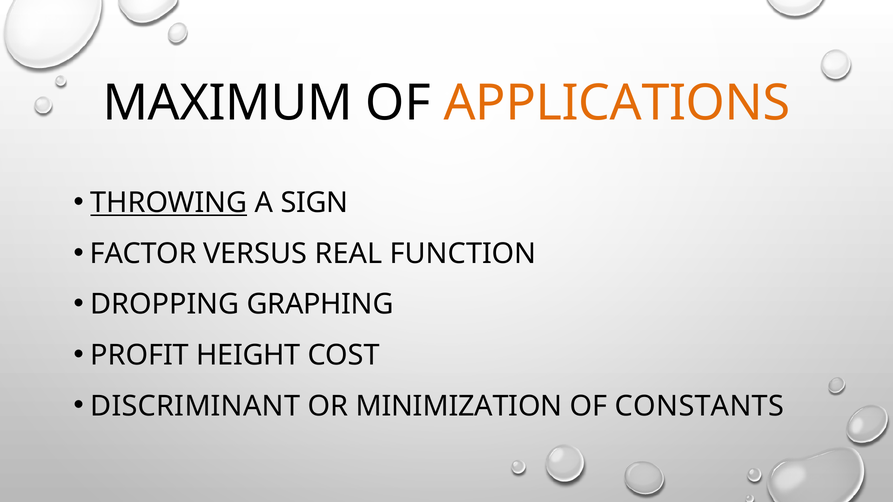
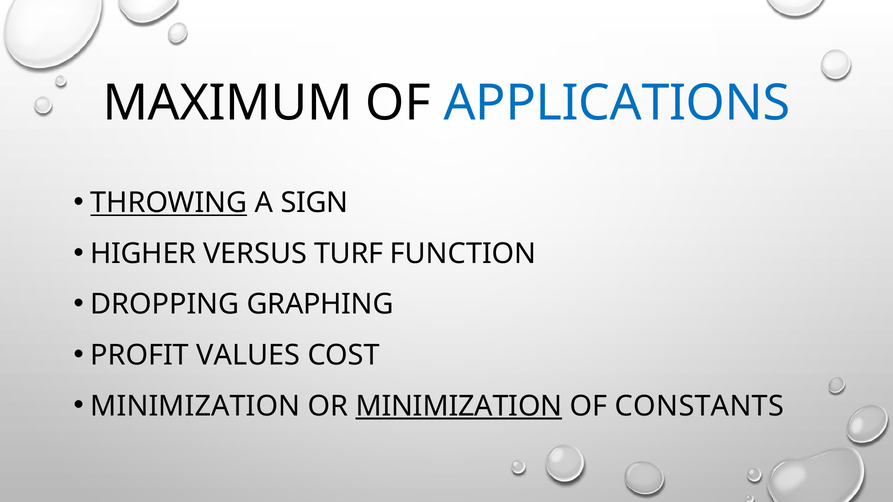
APPLICATIONS colour: orange -> blue
FACTOR: FACTOR -> HIGHER
REAL: REAL -> TURF
HEIGHT: HEIGHT -> VALUES
DISCRIMINANT at (195, 406): DISCRIMINANT -> MINIMIZATION
MINIMIZATION at (459, 406) underline: none -> present
